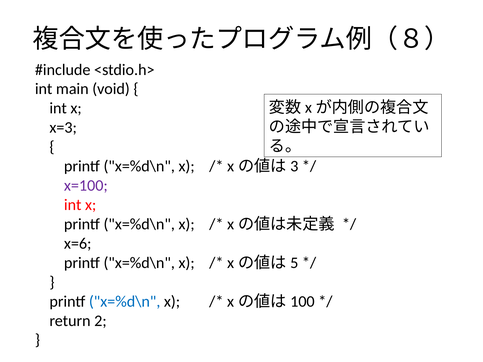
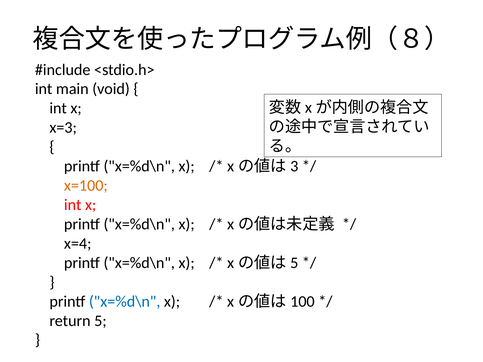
x=100 colour: purple -> orange
x=6: x=6 -> x=4
2: 2 -> 5
